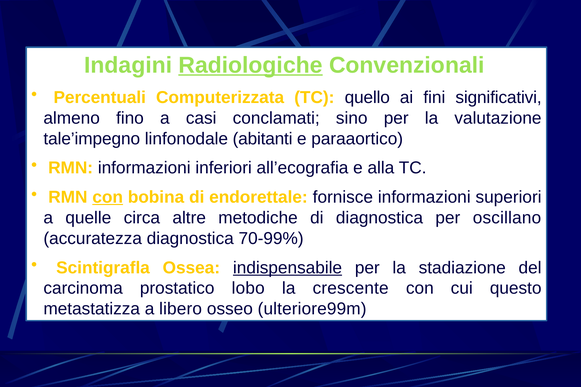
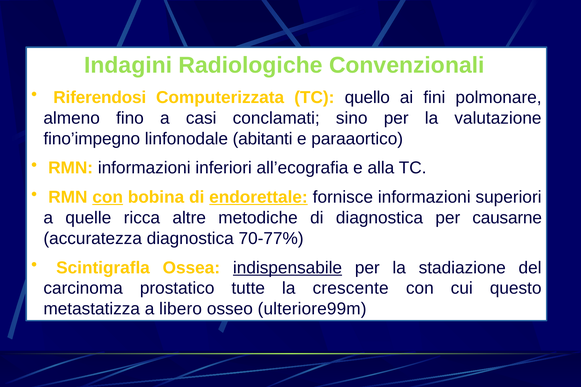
Radiologiche underline: present -> none
Percentuali: Percentuali -> Riferendosi
significativi: significativi -> polmonare
tale’impegno: tale’impegno -> fino’impegno
endorettale underline: none -> present
circa: circa -> ricca
oscillano: oscillano -> causarne
70-99%: 70-99% -> 70-77%
lobo: lobo -> tutte
